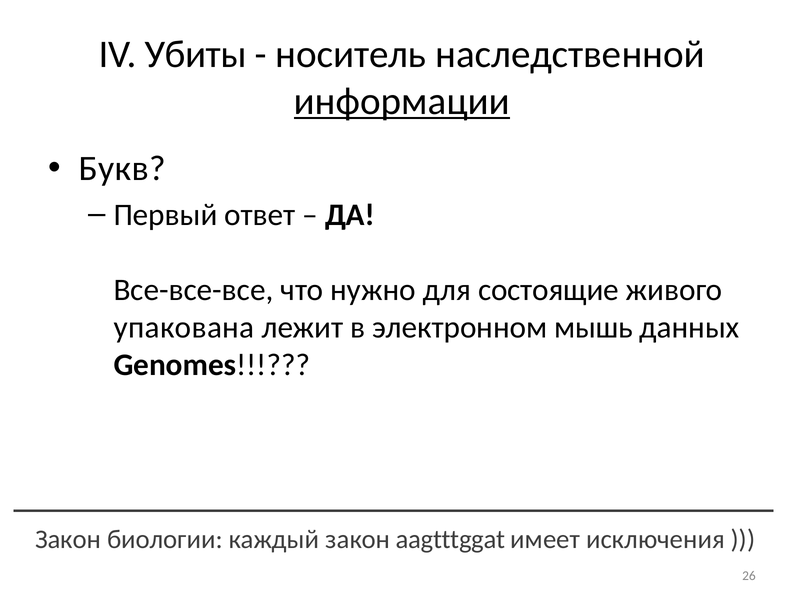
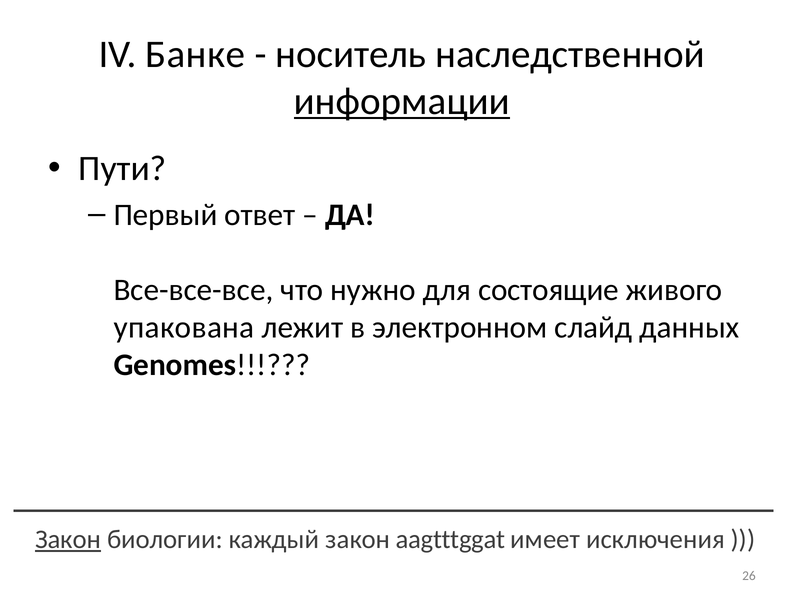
Убиты: Убиты -> Банке
Букв: Букв -> Пути
мышь: мышь -> слайд
Закон at (68, 539) underline: none -> present
